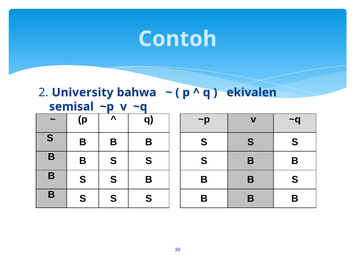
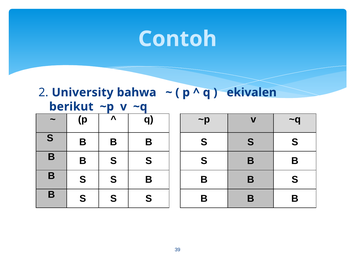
semisal: semisal -> berikut
